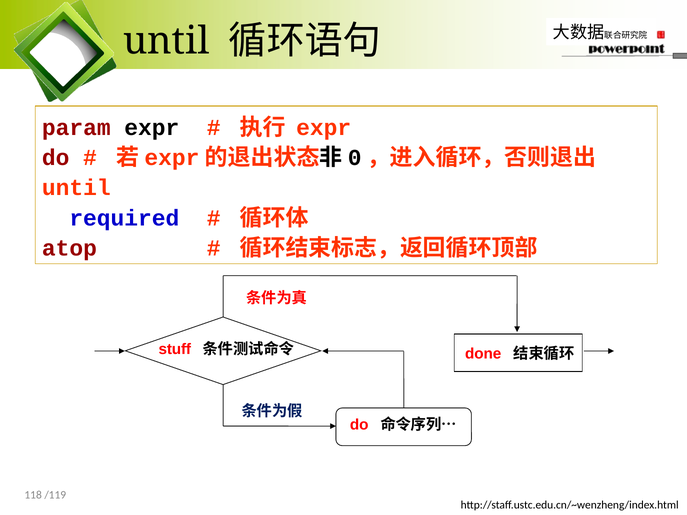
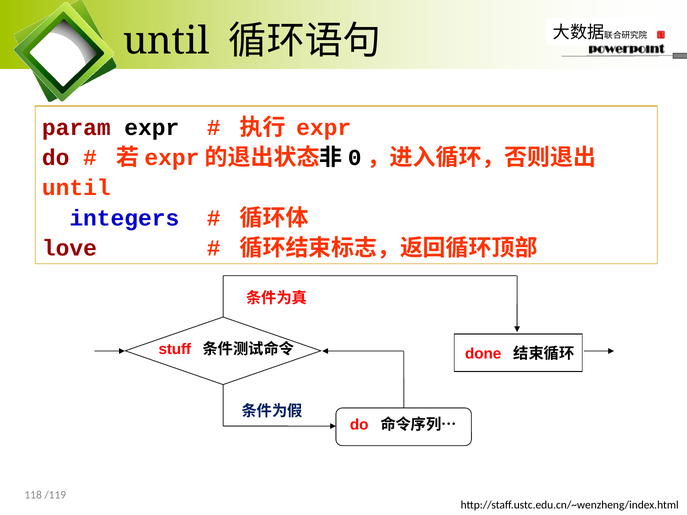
required: required -> integers
atop: atop -> love
